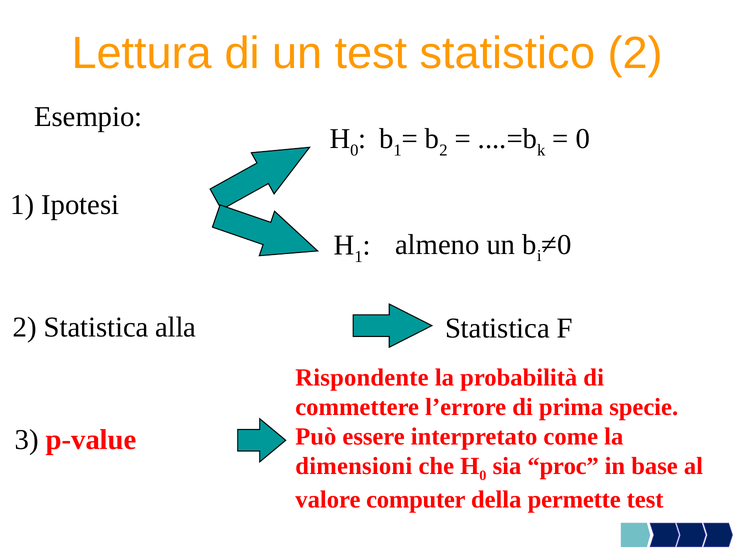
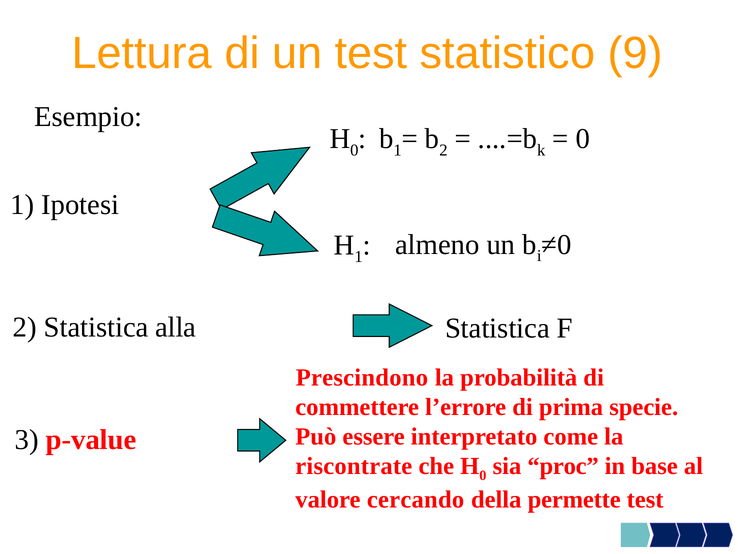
statistico 2: 2 -> 9
Rispondente: Rispondente -> Prescindono
dimensioni: dimensioni -> riscontrate
computer: computer -> cercando
